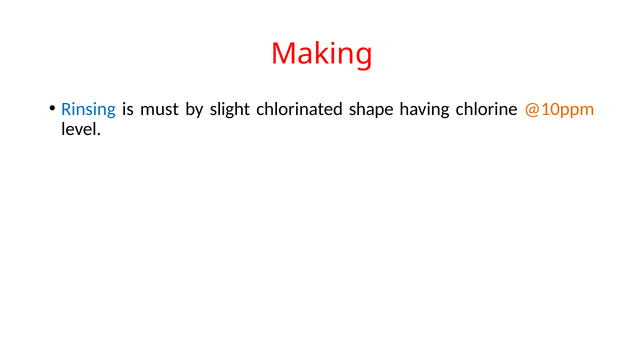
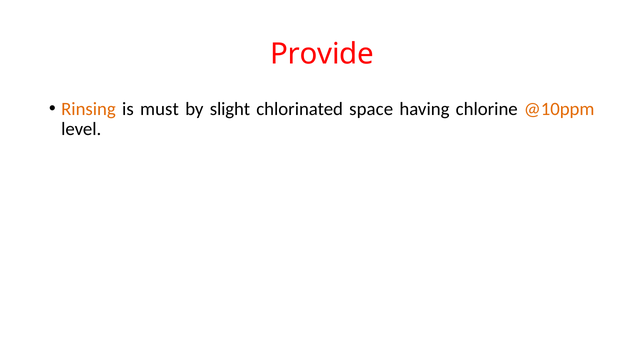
Making: Making -> Provide
Rinsing colour: blue -> orange
shape: shape -> space
